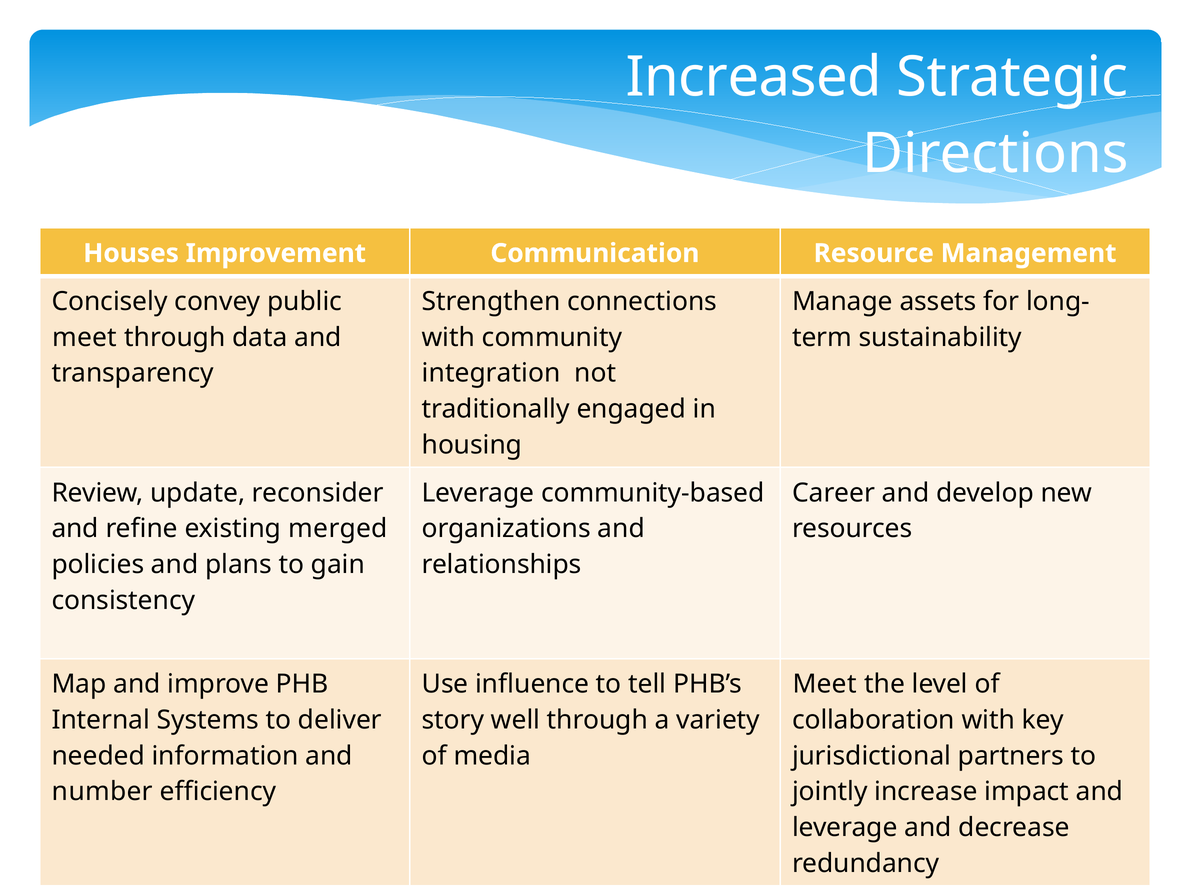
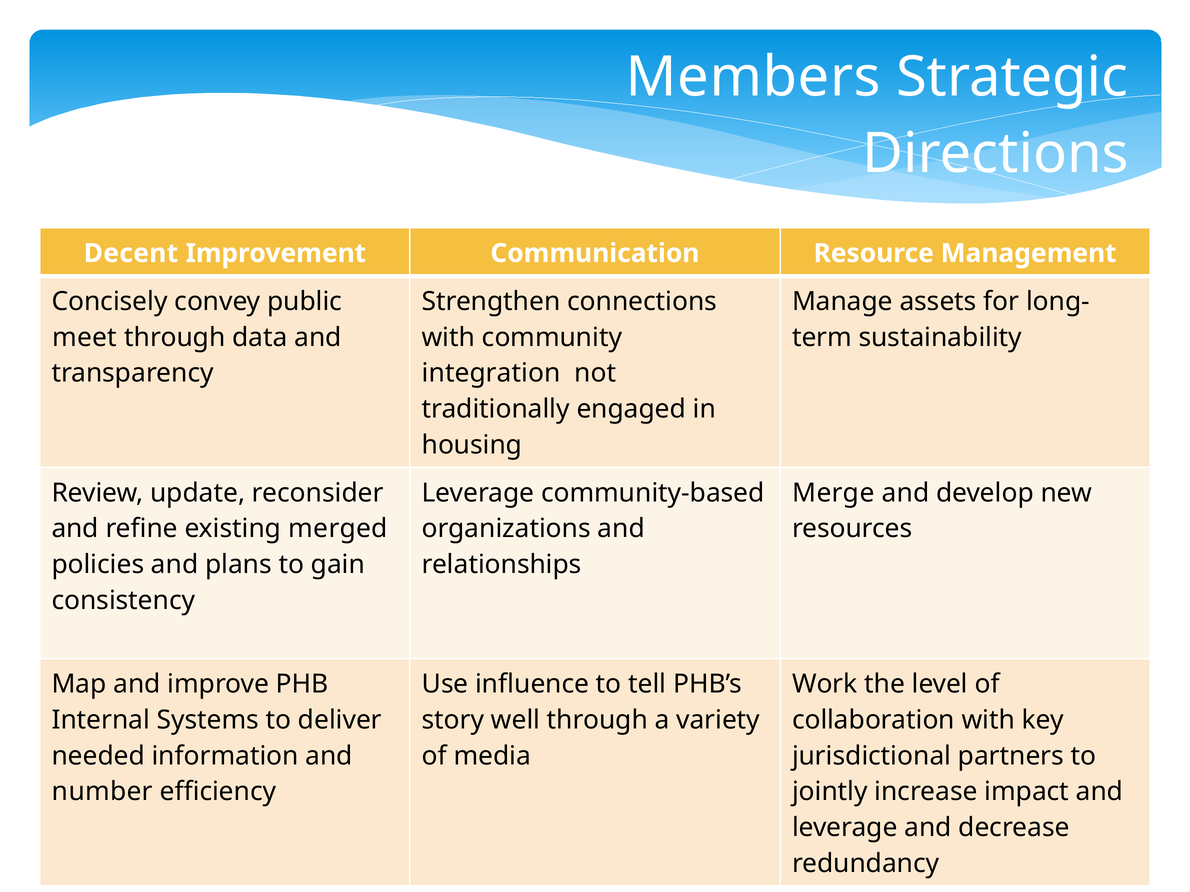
Increased: Increased -> Members
Houses: Houses -> Decent
Career: Career -> Merge
Meet at (825, 684): Meet -> Work
